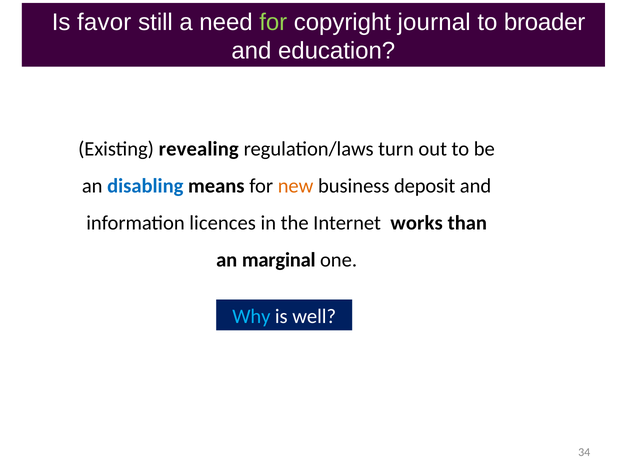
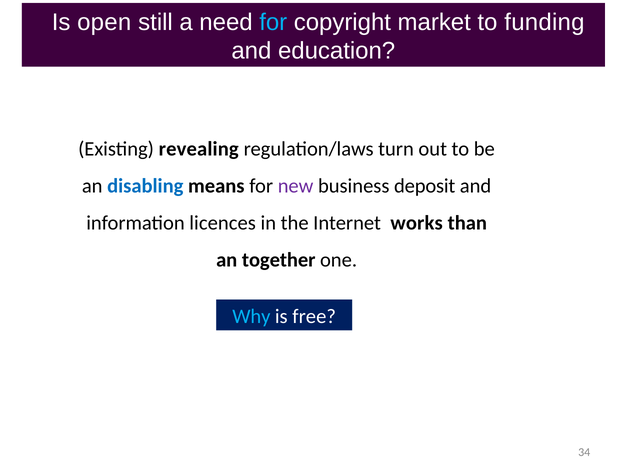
favor: favor -> open
for at (273, 22) colour: light green -> light blue
journal: journal -> market
broader: broader -> funding
new colour: orange -> purple
marginal: marginal -> together
well: well -> free
